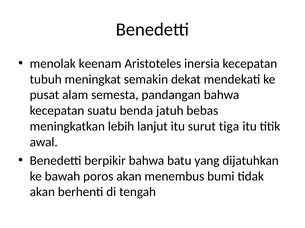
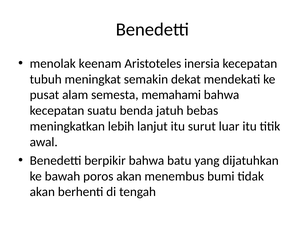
pandangan: pandangan -> memahami
tiga: tiga -> luar
